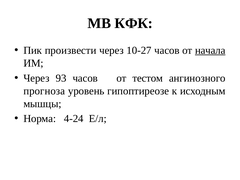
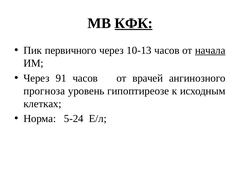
КФК underline: none -> present
произвести: произвести -> первичного
10-27: 10-27 -> 10-13
93: 93 -> 91
тестом: тестом -> врачей
мышцы: мышцы -> клетках
4-24: 4-24 -> 5-24
